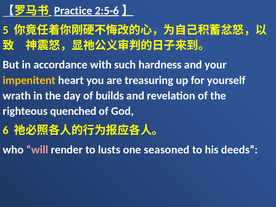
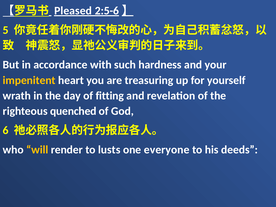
Practice: Practice -> Pleased
builds: builds -> fitting
will colour: pink -> yellow
seasoned: seasoned -> everyone
